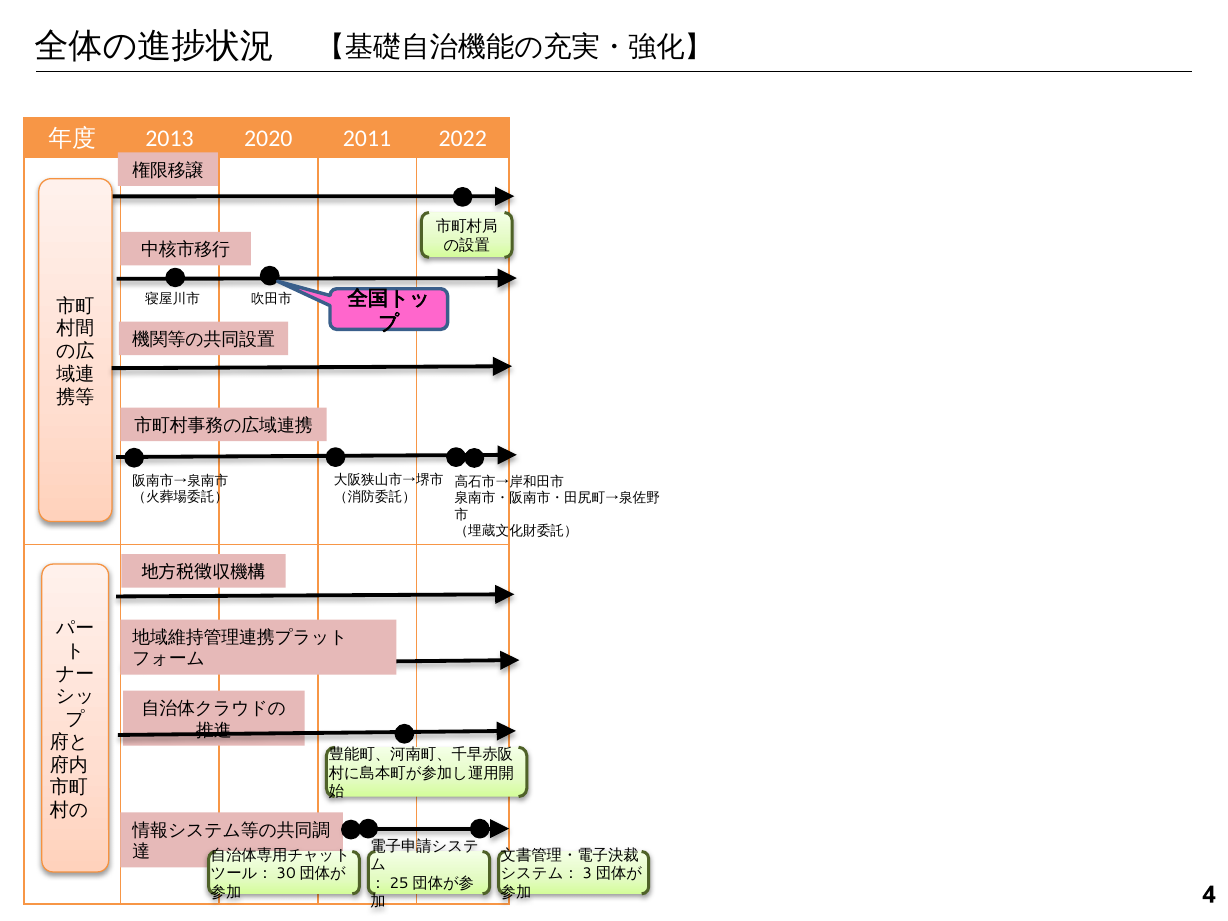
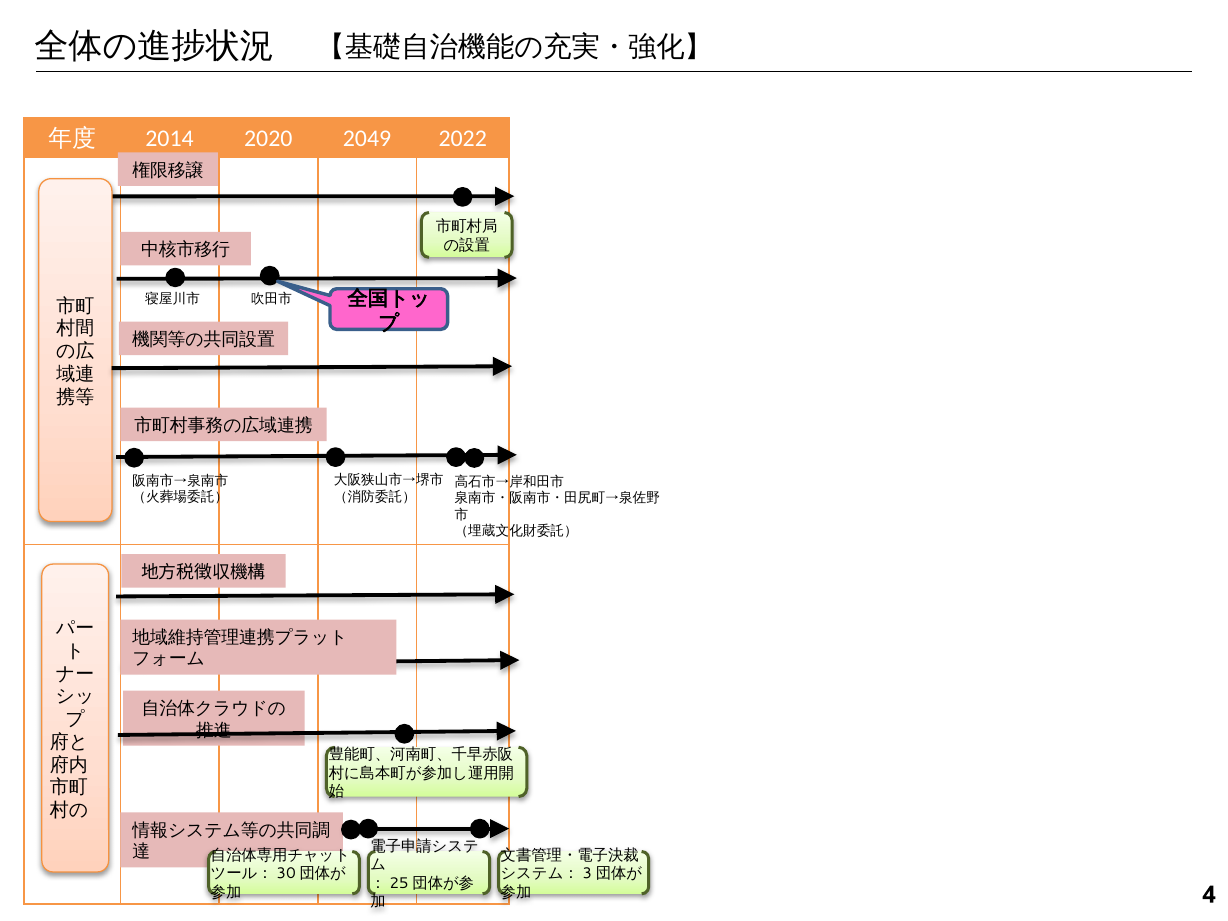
2013: 2013 -> 2014
2011: 2011 -> 2049
